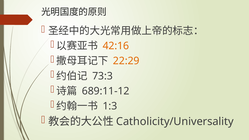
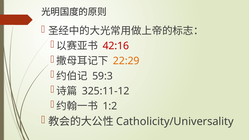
42:16 colour: orange -> red
73:3: 73:3 -> 59:3
689:11-12: 689:11-12 -> 325:11-12
1:3: 1:3 -> 1:2
